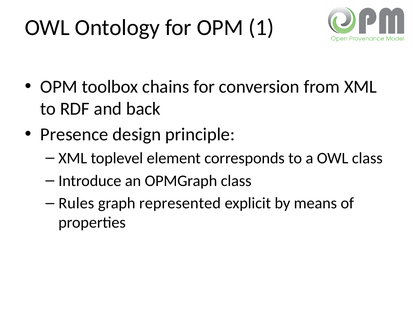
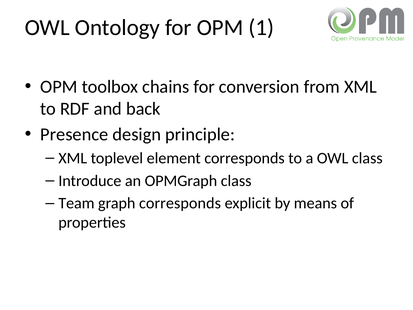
Rules: Rules -> Team
graph represented: represented -> corresponds
